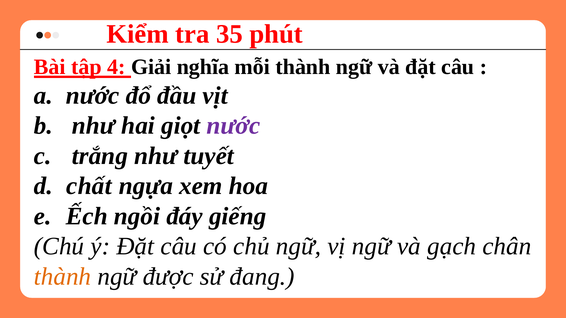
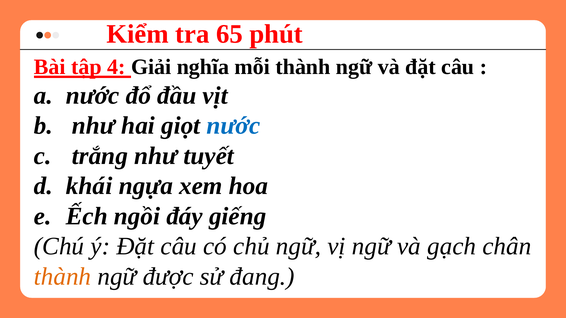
35: 35 -> 65
nước at (233, 126) colour: purple -> blue
chất: chất -> khái
